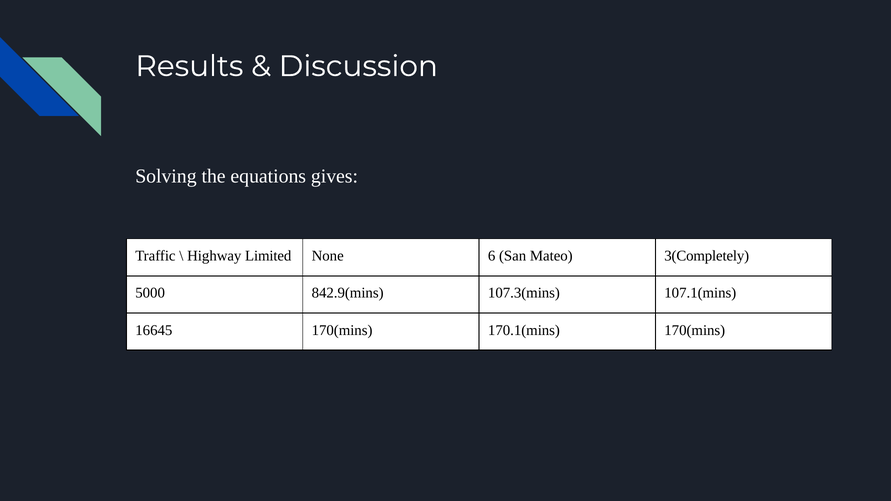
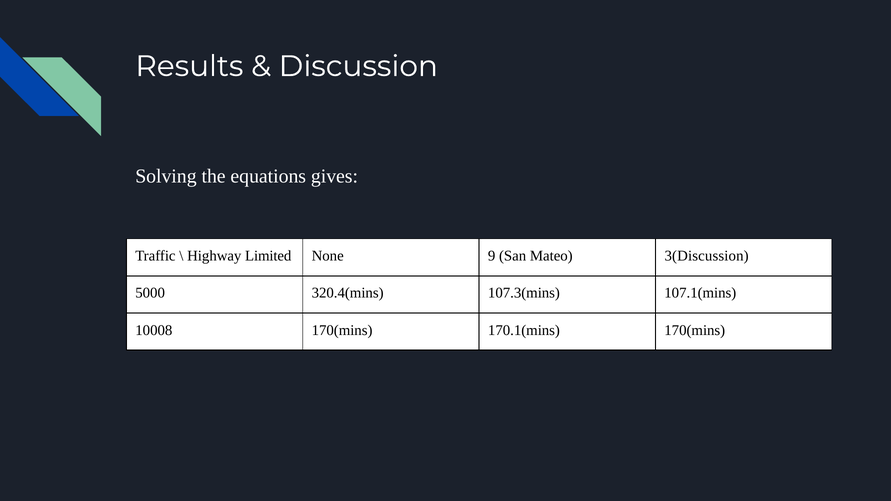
6: 6 -> 9
3(Completely: 3(Completely -> 3(Discussion
842.9(mins: 842.9(mins -> 320.4(mins
16645: 16645 -> 10008
